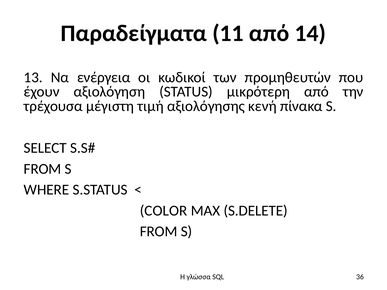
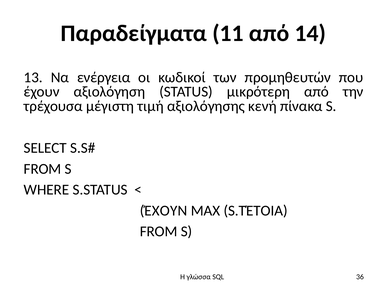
COLOR at (164, 211): COLOR -> ΈΧΟΥΝ
S.DELETE: S.DELETE -> S.ΤΈΤΟΙΑ
